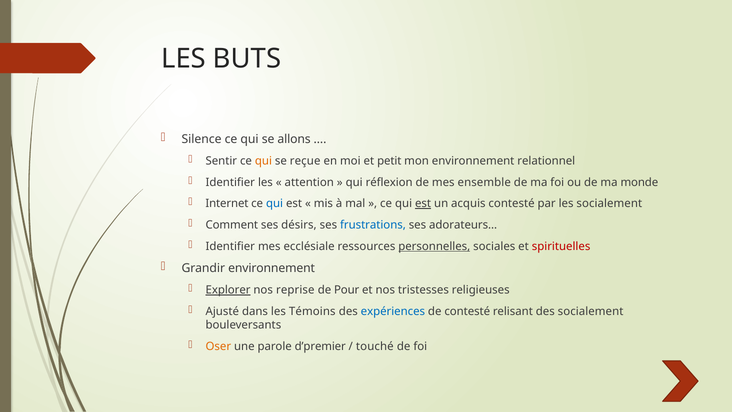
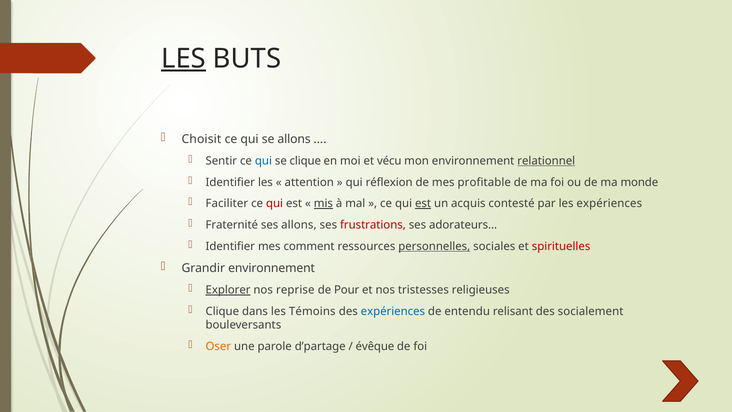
LES at (184, 59) underline: none -> present
Silence: Silence -> Choisit
qui at (263, 161) colour: orange -> blue
se reçue: reçue -> clique
petit: petit -> vécu
relationnel underline: none -> present
ensemble: ensemble -> profitable
Internet: Internet -> Faciliter
qui at (275, 203) colour: blue -> red
mis underline: none -> present
les socialement: socialement -> expériences
Comment: Comment -> Fraternité
ses désirs: désirs -> allons
frustrations colour: blue -> red
ecclésiale: ecclésiale -> comment
Ajusté at (222, 311): Ajusté -> Clique
de contesté: contesté -> entendu
d’premier: d’premier -> d’partage
touché: touché -> évêque
